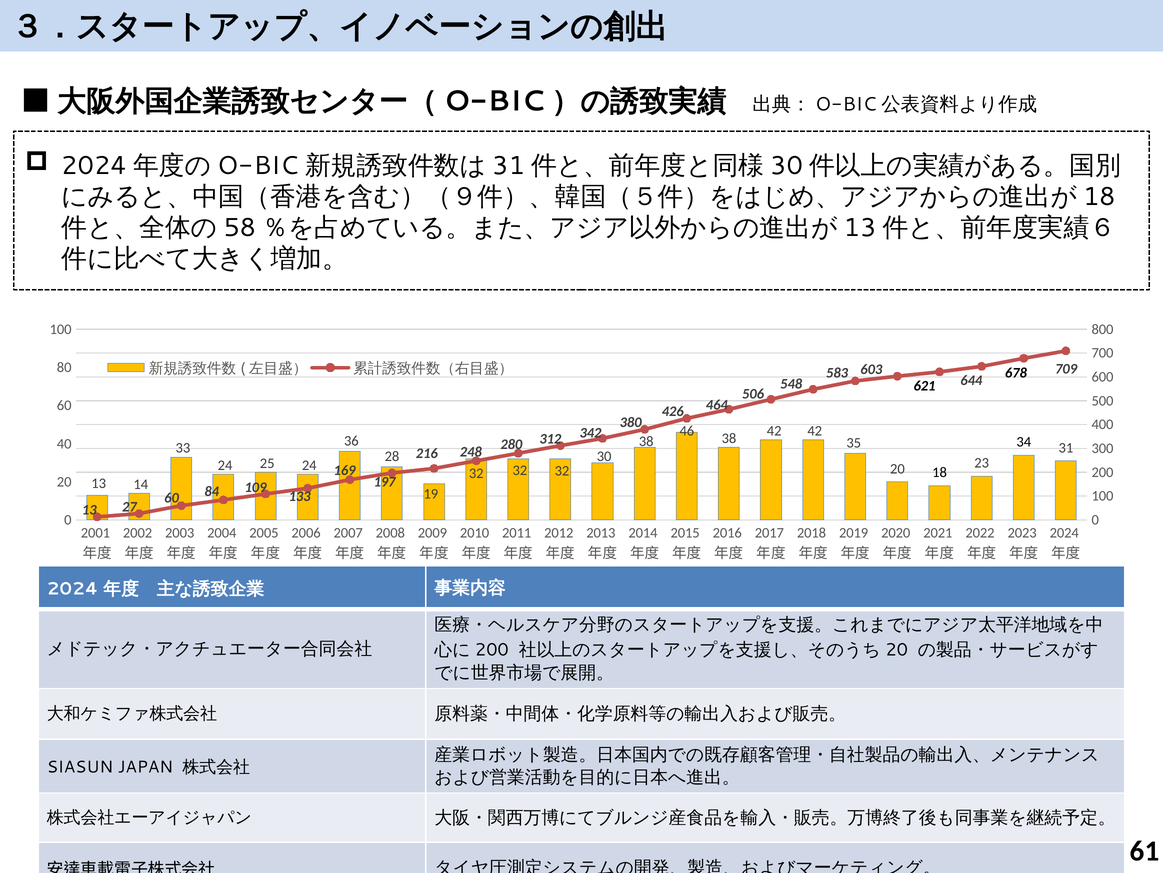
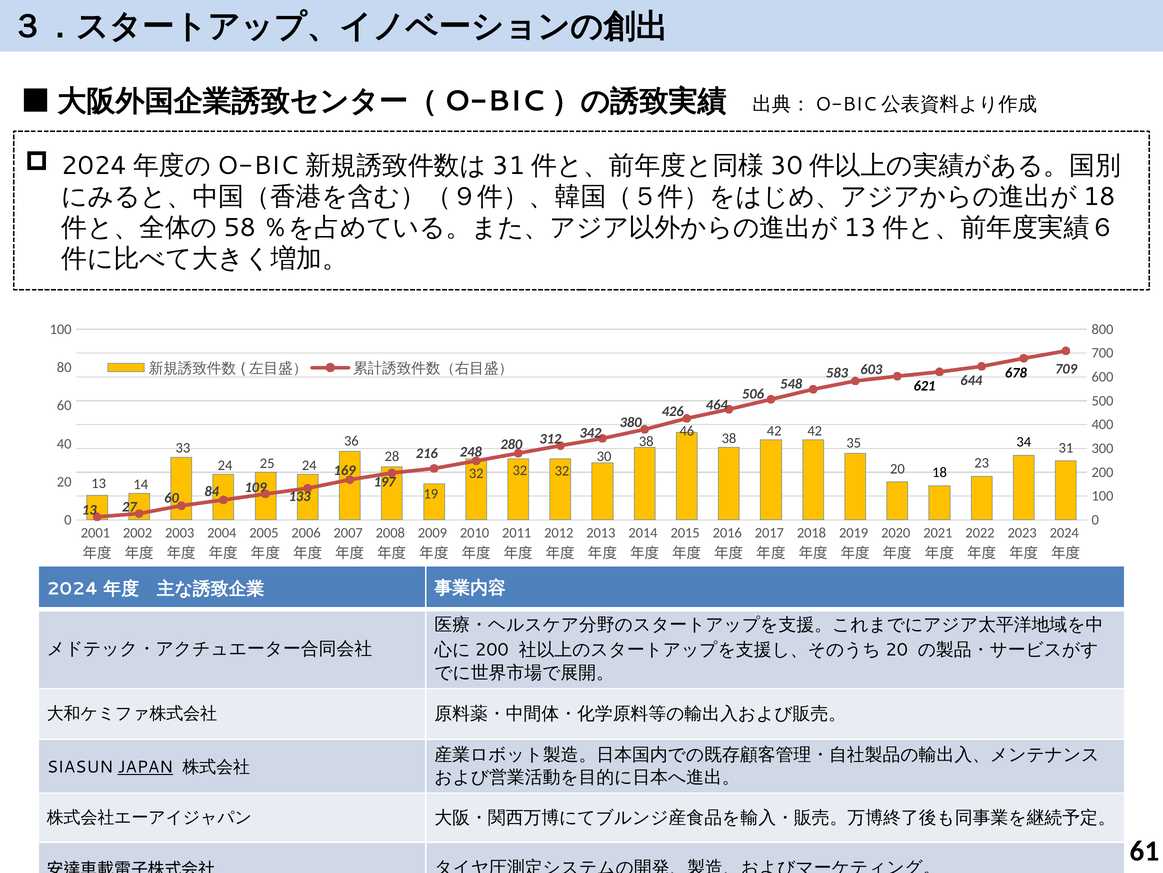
JAPAN underline: none -> present
